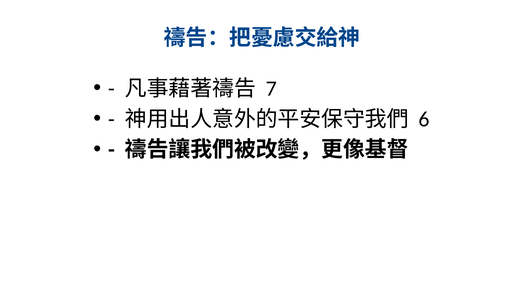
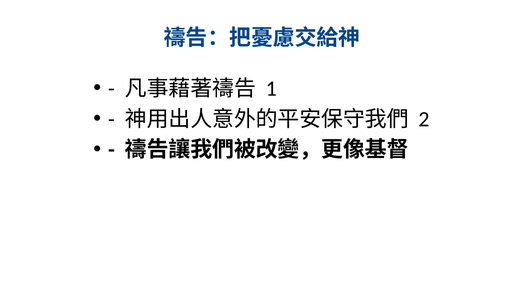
7: 7 -> 1
6: 6 -> 2
